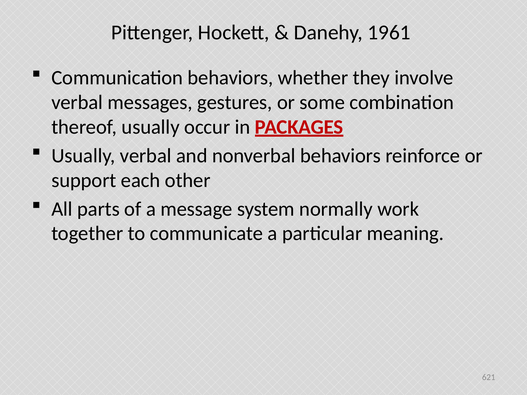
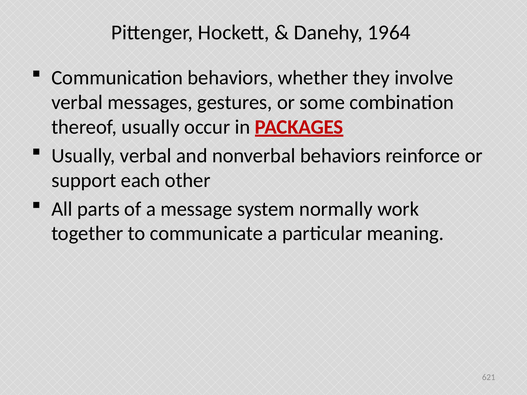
1961: 1961 -> 1964
